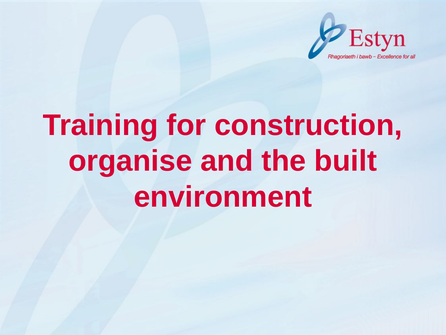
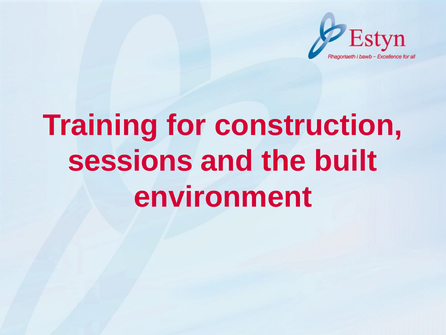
organise: organise -> sessions
